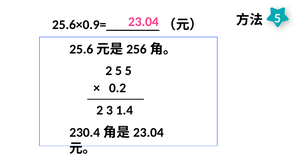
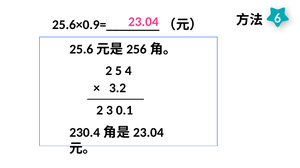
5 at (278, 18): 5 -> 6
5 5: 5 -> 4
0.2: 0.2 -> 3.2
1.4: 1.4 -> 0.1
